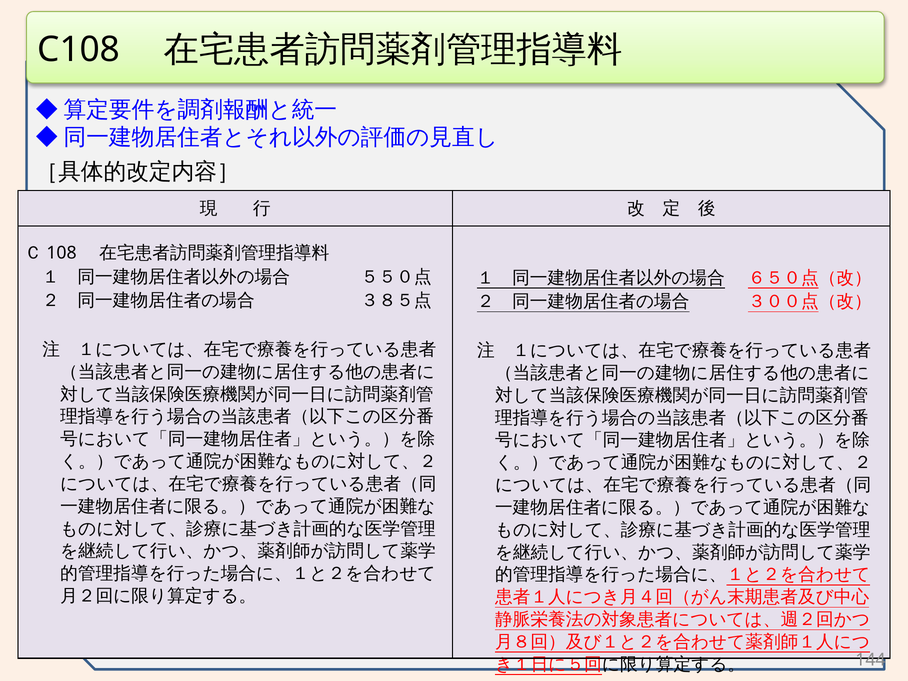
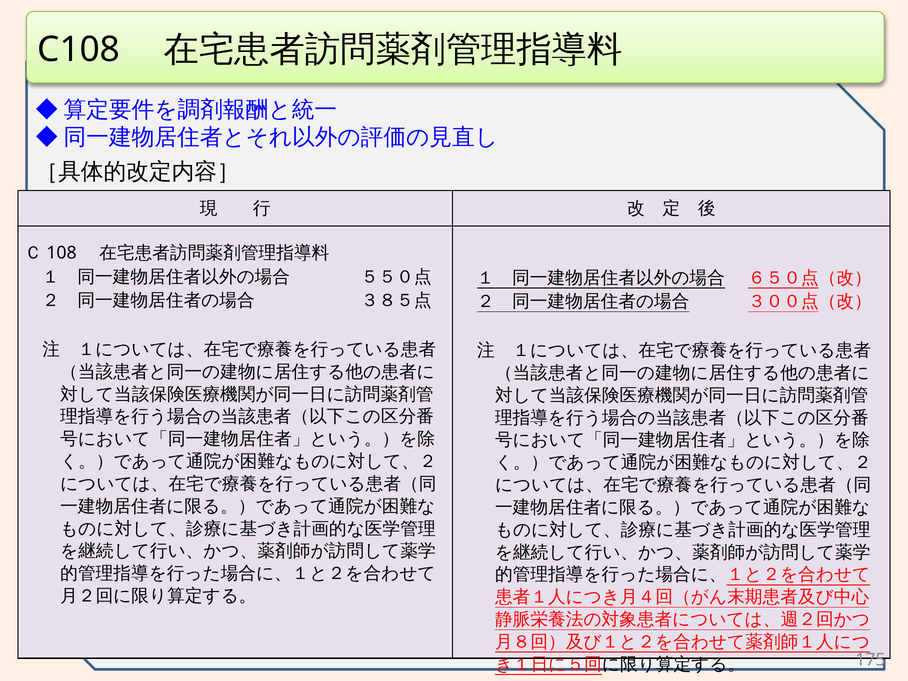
144: 144 -> 175
